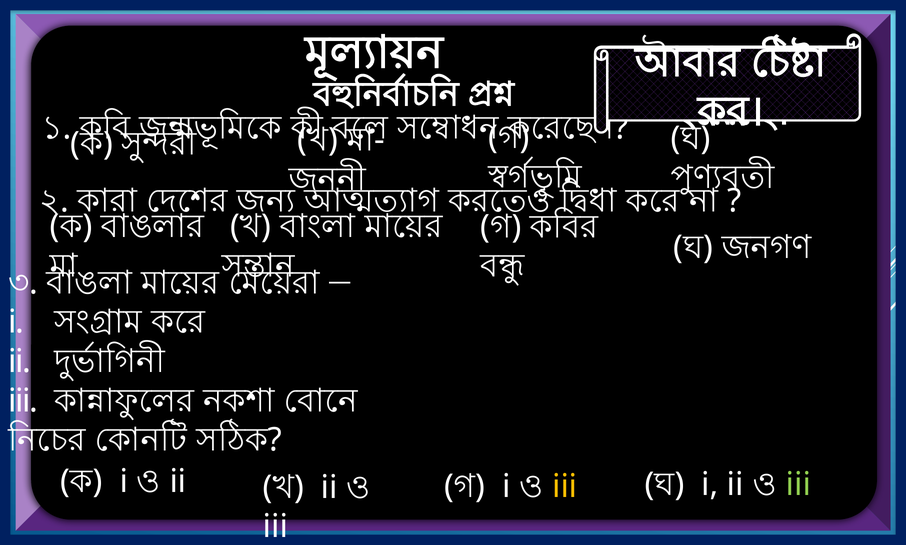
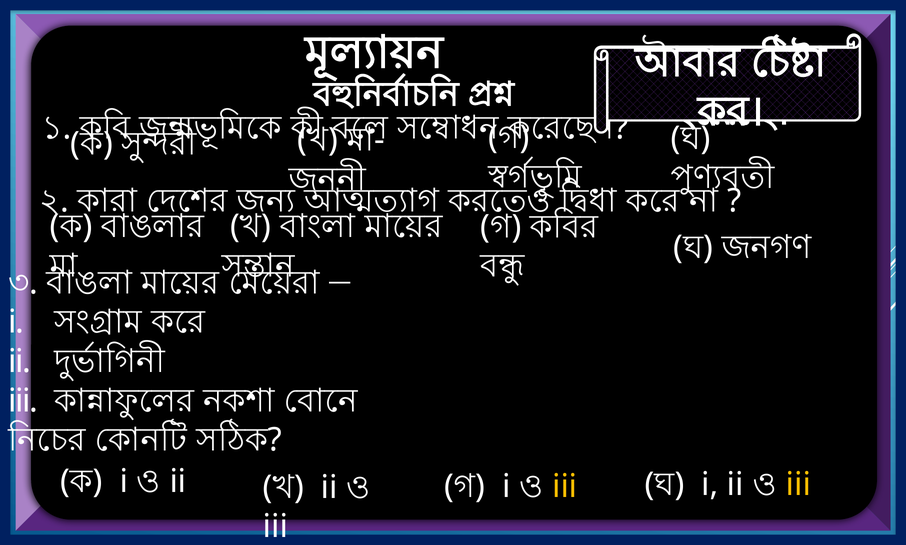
iii at (798, 484) colour: light green -> yellow
